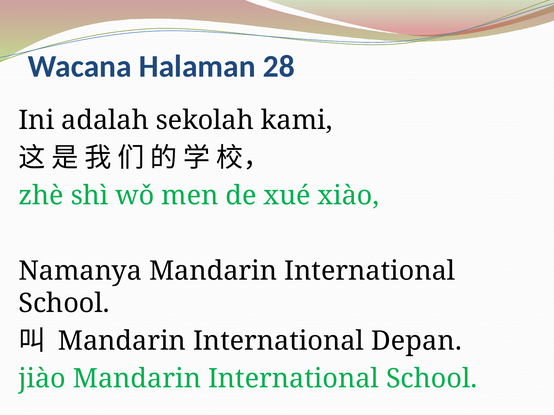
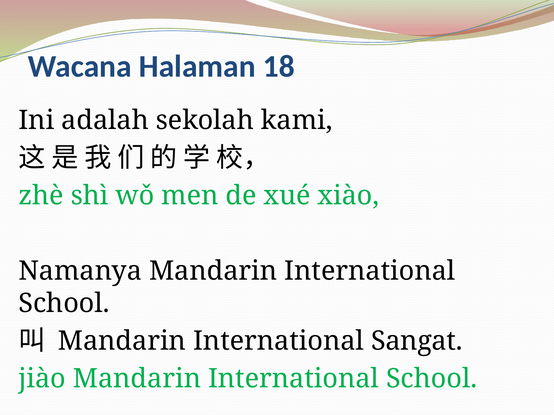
28: 28 -> 18
Depan: Depan -> Sangat
